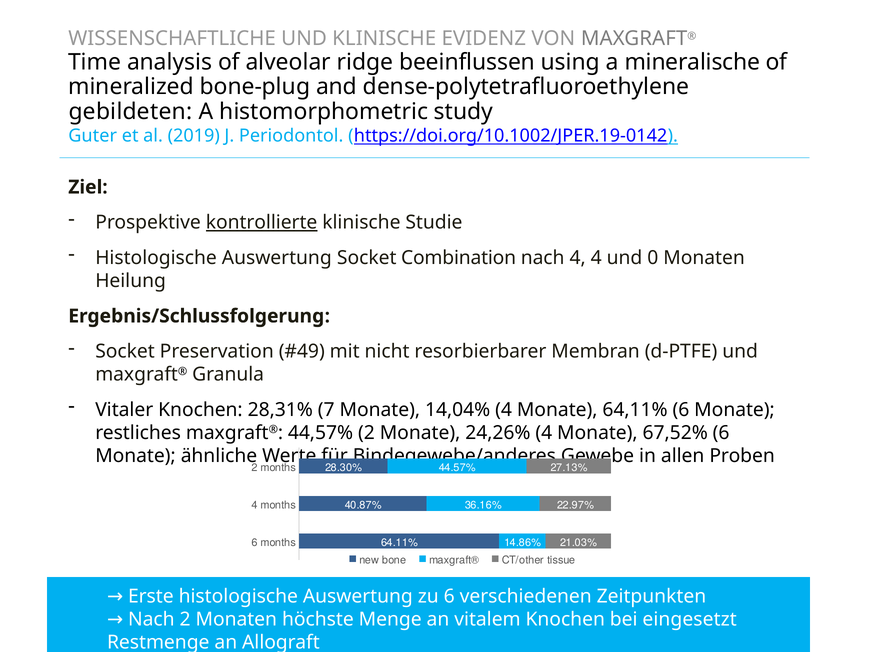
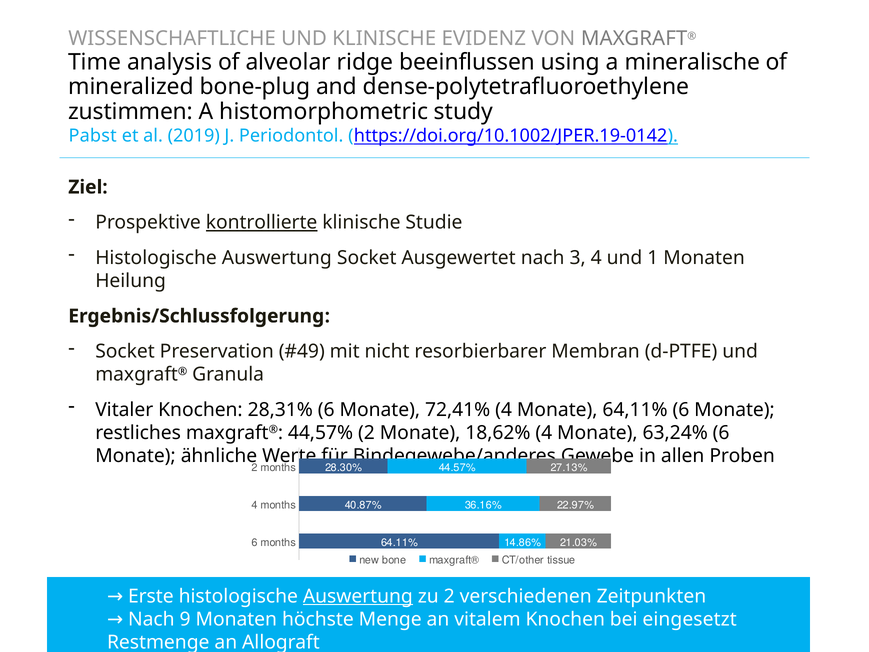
gebildeten: gebildeten -> zustimmen
Guter: Guter -> Pabst
Combination: Combination -> Ausgewertet
nach 4: 4 -> 3
0: 0 -> 1
28,31% 7: 7 -> 6
14,04%: 14,04% -> 72,41%
24,26%: 24,26% -> 18,62%
67,52%: 67,52% -> 63,24%
Auswertung at (358, 596) underline: none -> present
zu 6: 6 -> 2
Nach 2: 2 -> 9
